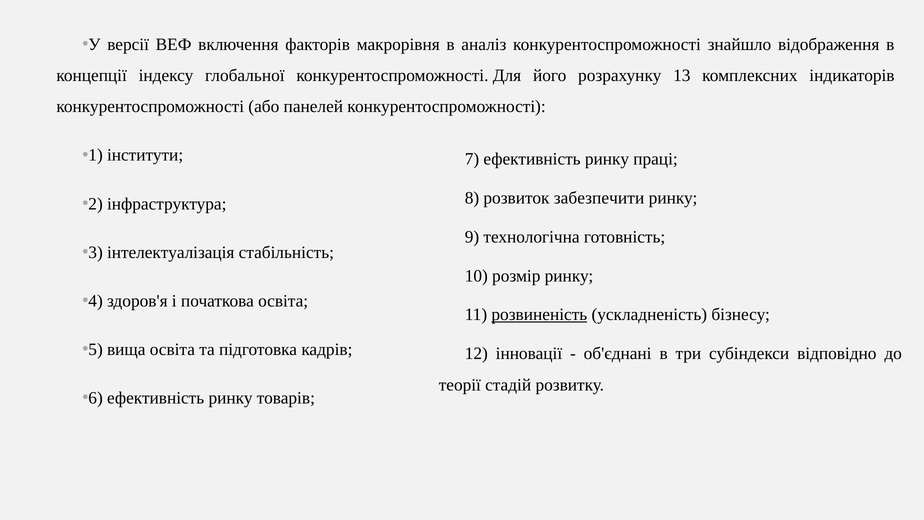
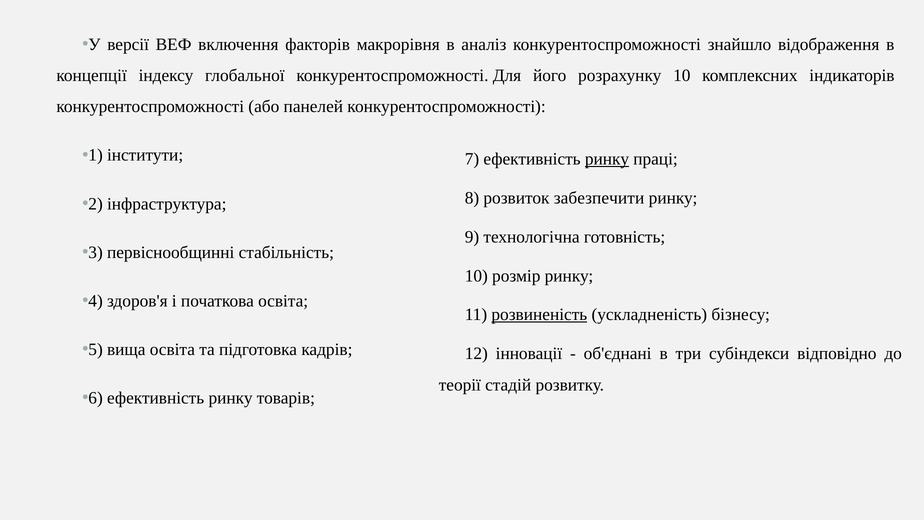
розрахунку 13: 13 -> 10
ринку at (607, 159) underline: none -> present
інтелектуалізація: інтелектуалізація -> первіснообщинні
